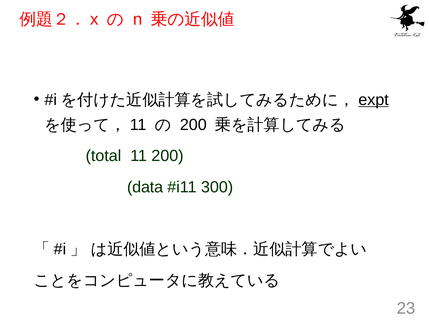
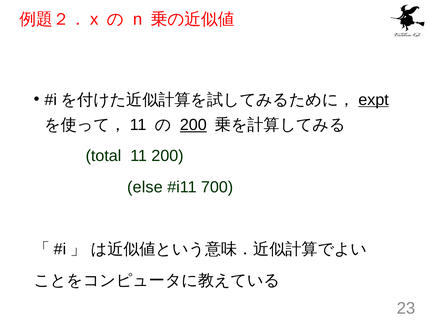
200 at (193, 125) underline: none -> present
data: data -> else
300: 300 -> 700
